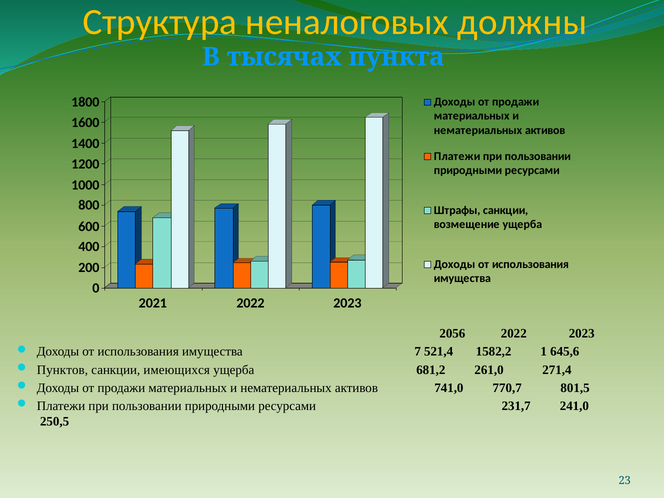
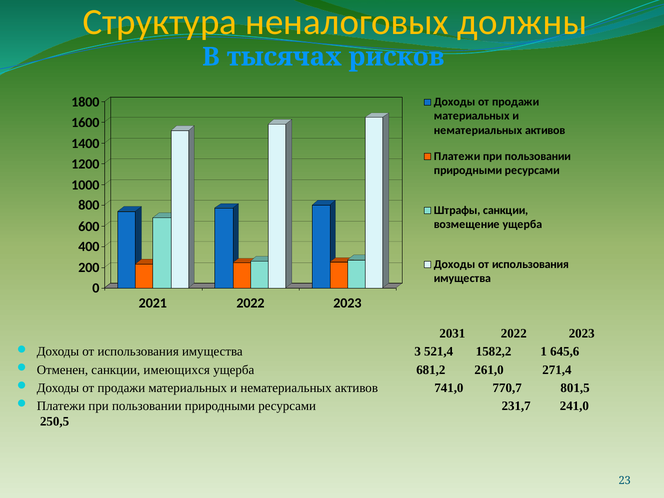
пункта: пункта -> рисков
2056: 2056 -> 2031
7: 7 -> 3
Пунктов: Пунктов -> Отменен
